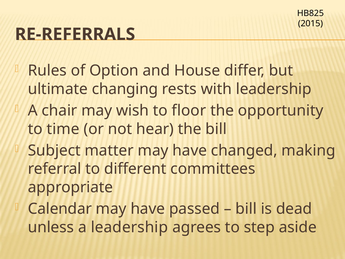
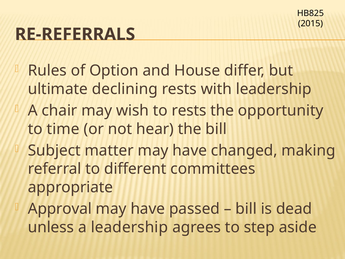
changing: changing -> declining
to floor: floor -> rests
Calendar: Calendar -> Approval
